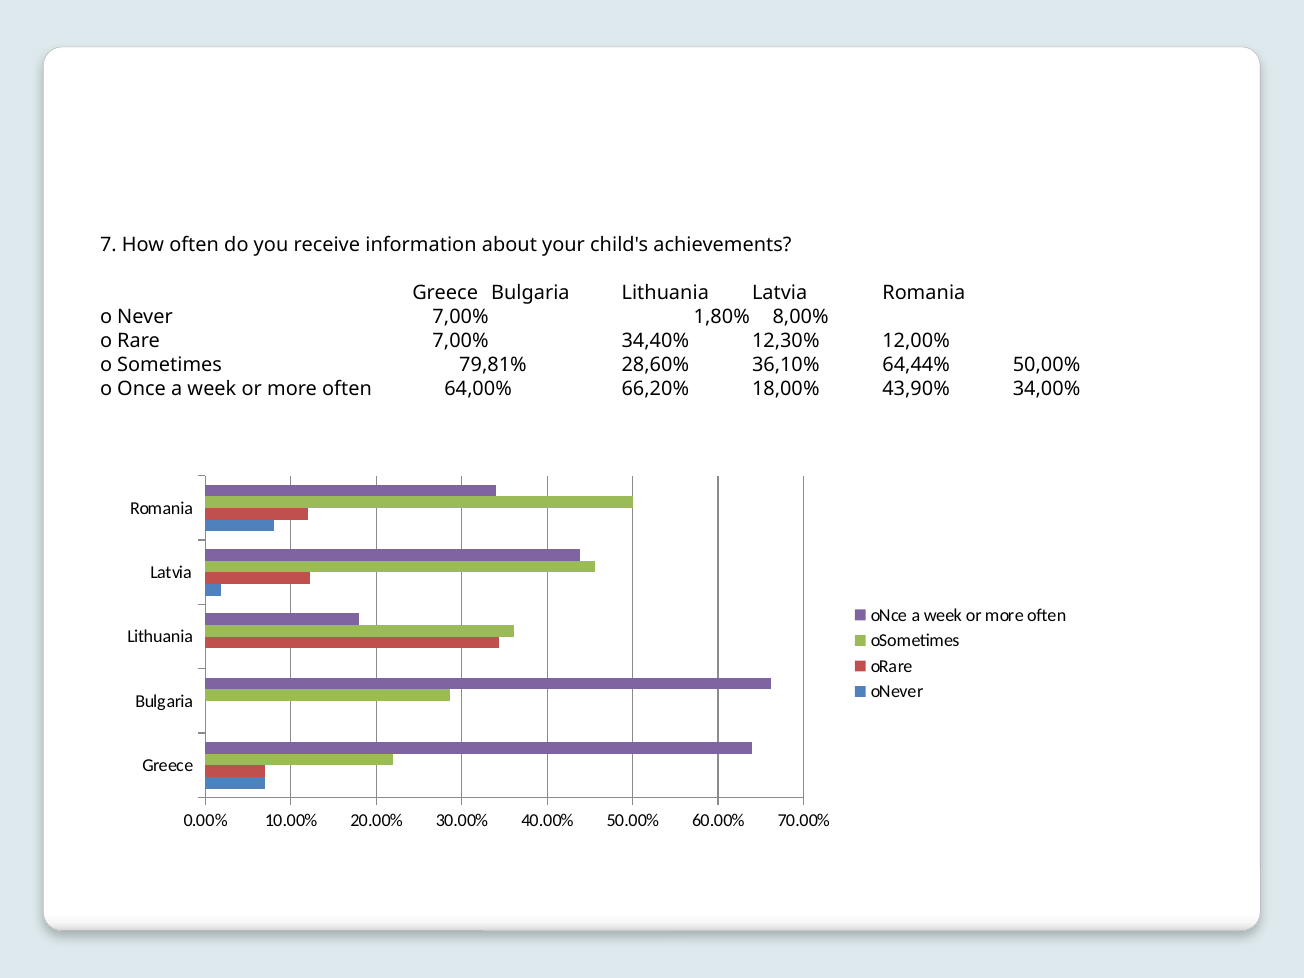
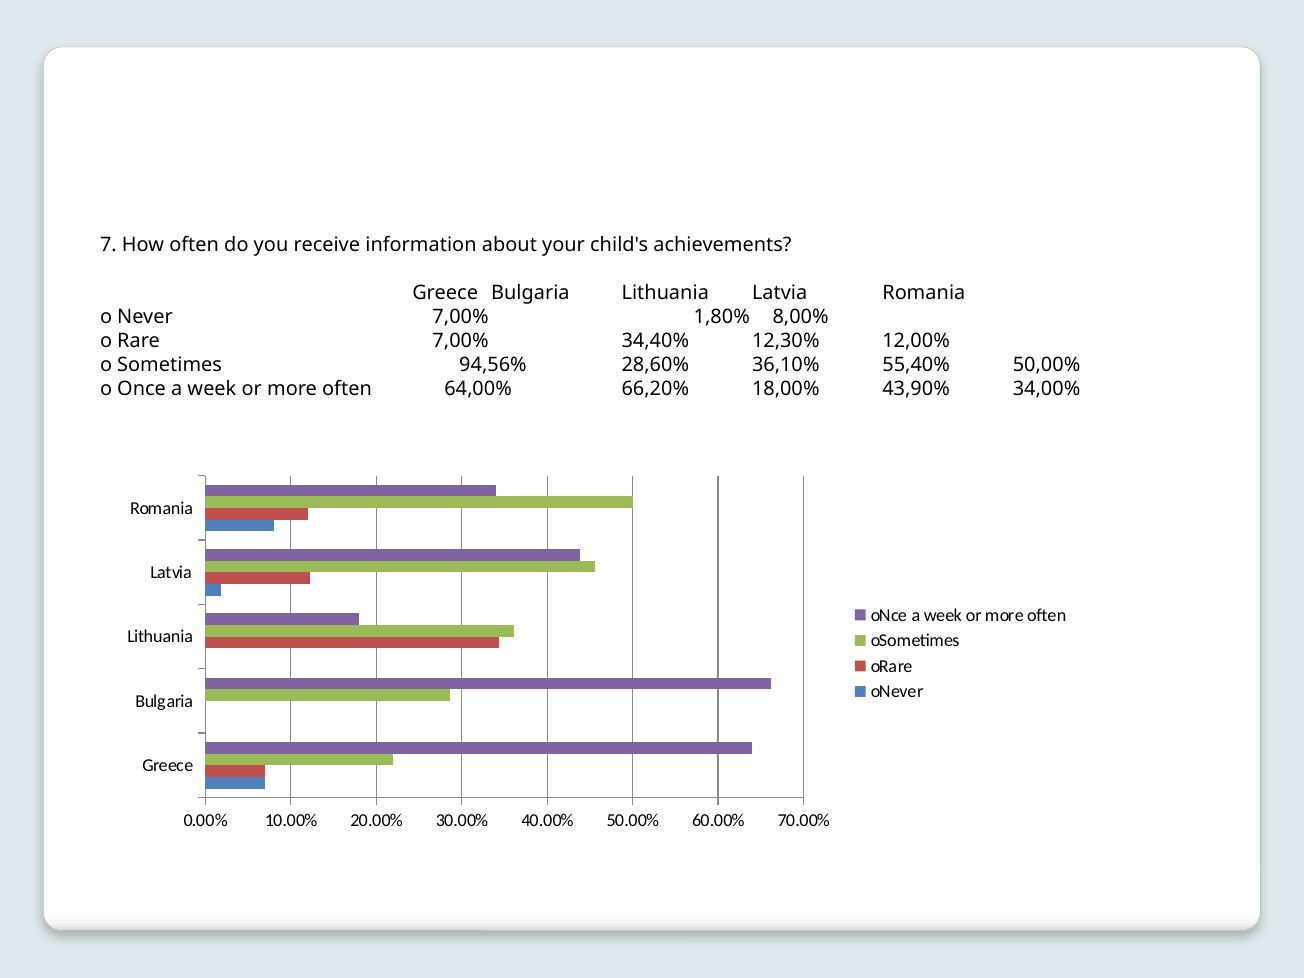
79,81%: 79,81% -> 94,56%
64,44%: 64,44% -> 55,40%
